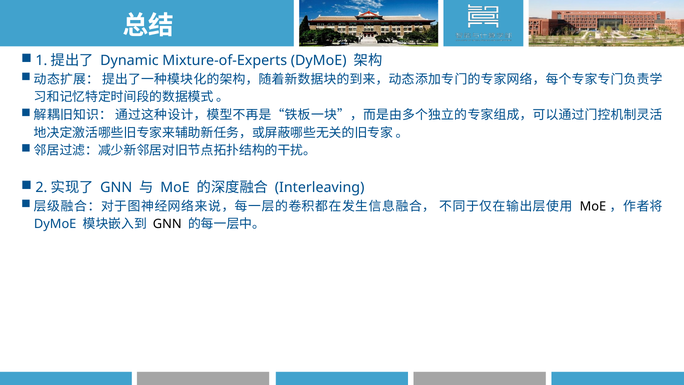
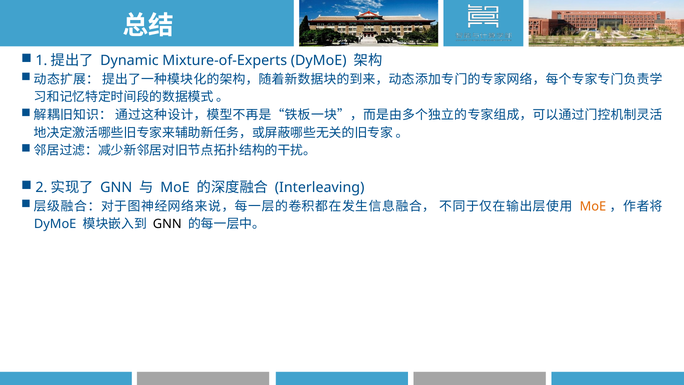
MoE at (593, 206) colour: black -> orange
